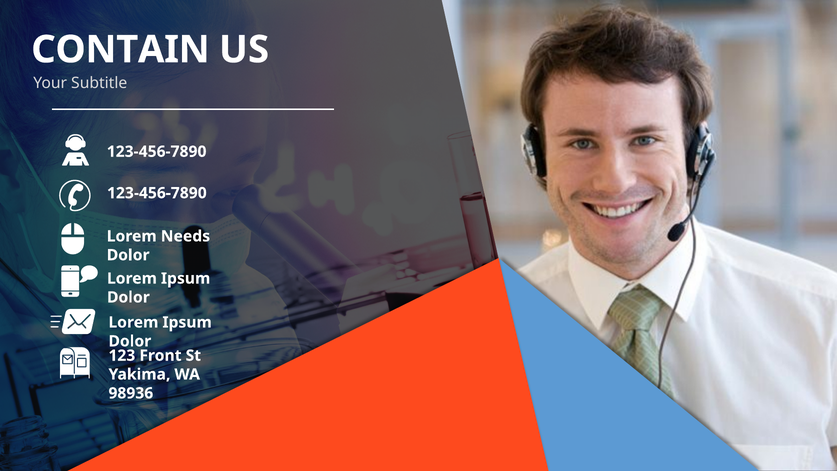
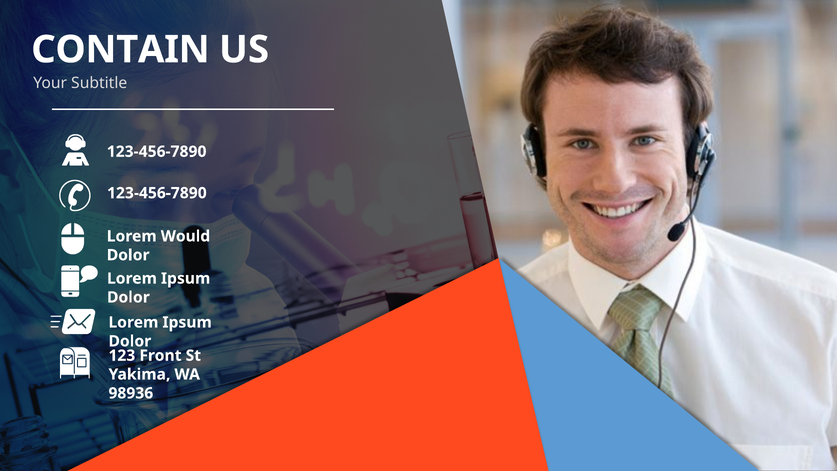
Needs: Needs -> Would
